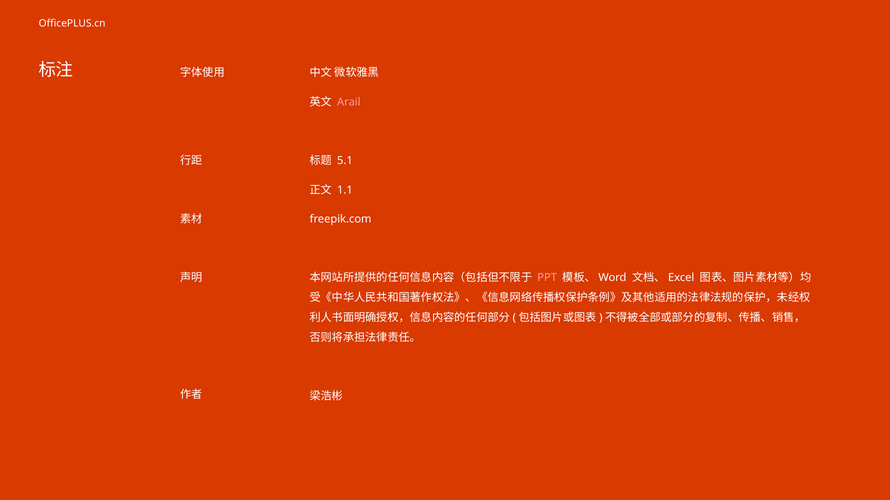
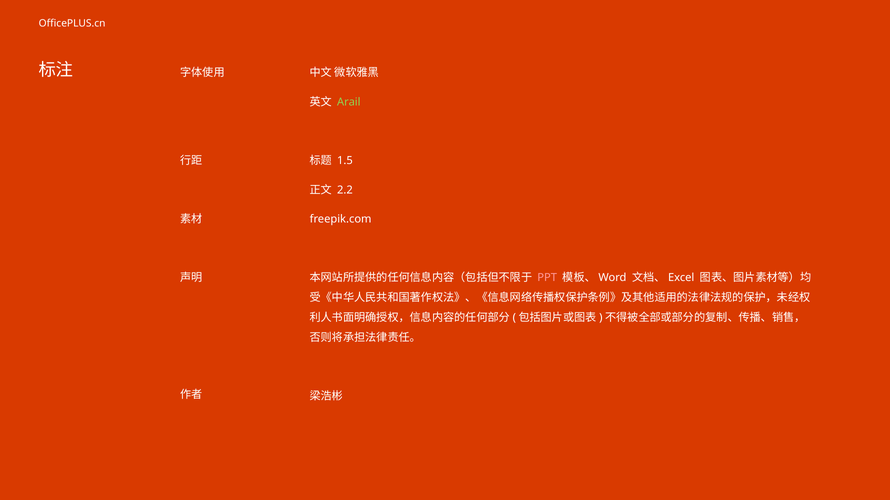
Arail colour: pink -> light green
5.1: 5.1 -> 1.5
1.1: 1.1 -> 2.2
